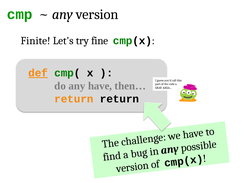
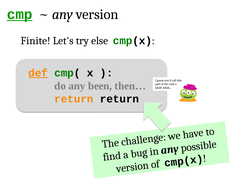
cmp underline: none -> present
fine: fine -> else
any have: have -> been
